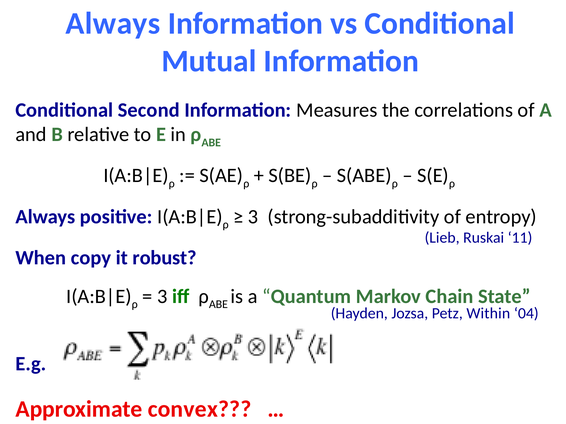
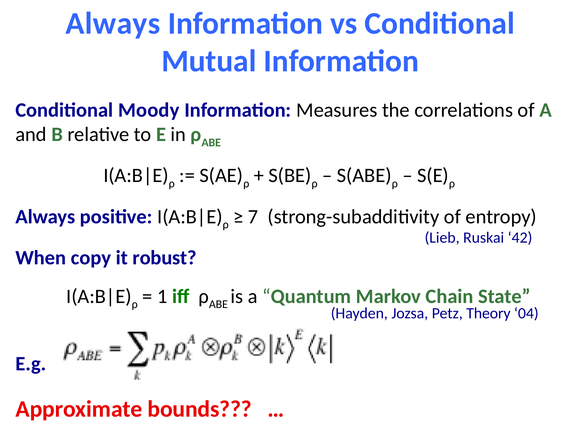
Second: Second -> Moody
3 at (253, 217): 3 -> 7
11: 11 -> 42
3 at (162, 297): 3 -> 1
Within: Within -> Theory
convex: convex -> bounds
